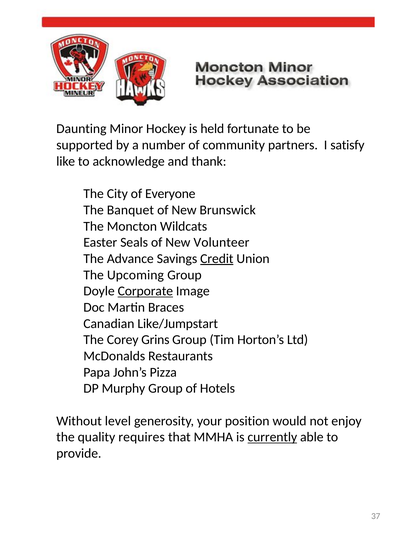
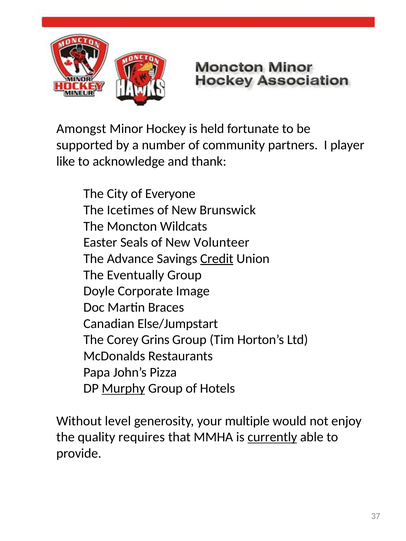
Daunting: Daunting -> Amongst
satisfy: satisfy -> player
Banquet: Banquet -> Icetimes
Upcoming: Upcoming -> Eventually
Corporate underline: present -> none
Like/Jumpstart: Like/Jumpstart -> Else/Jumpstart
Murphy underline: none -> present
position: position -> multiple
